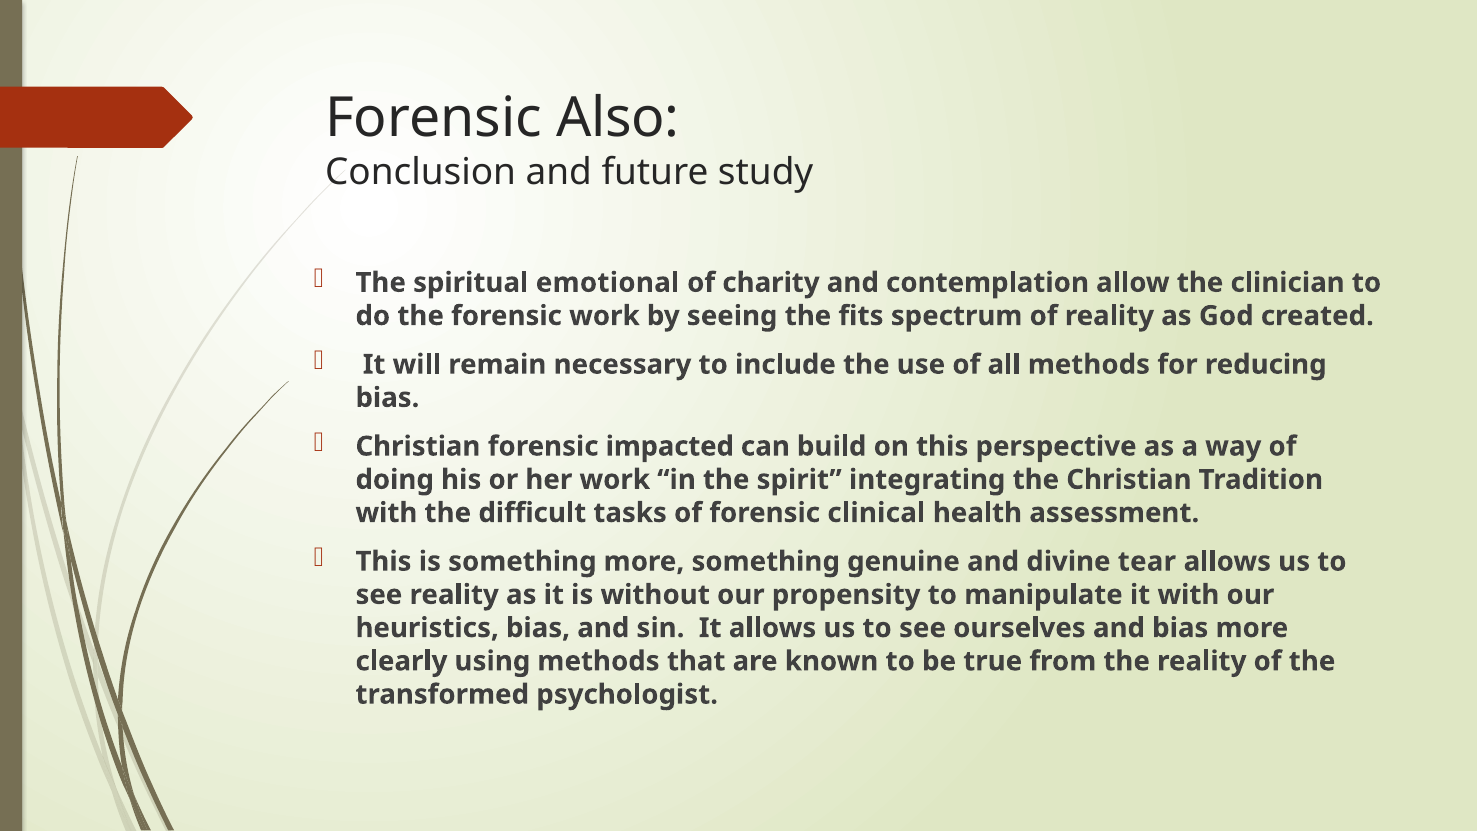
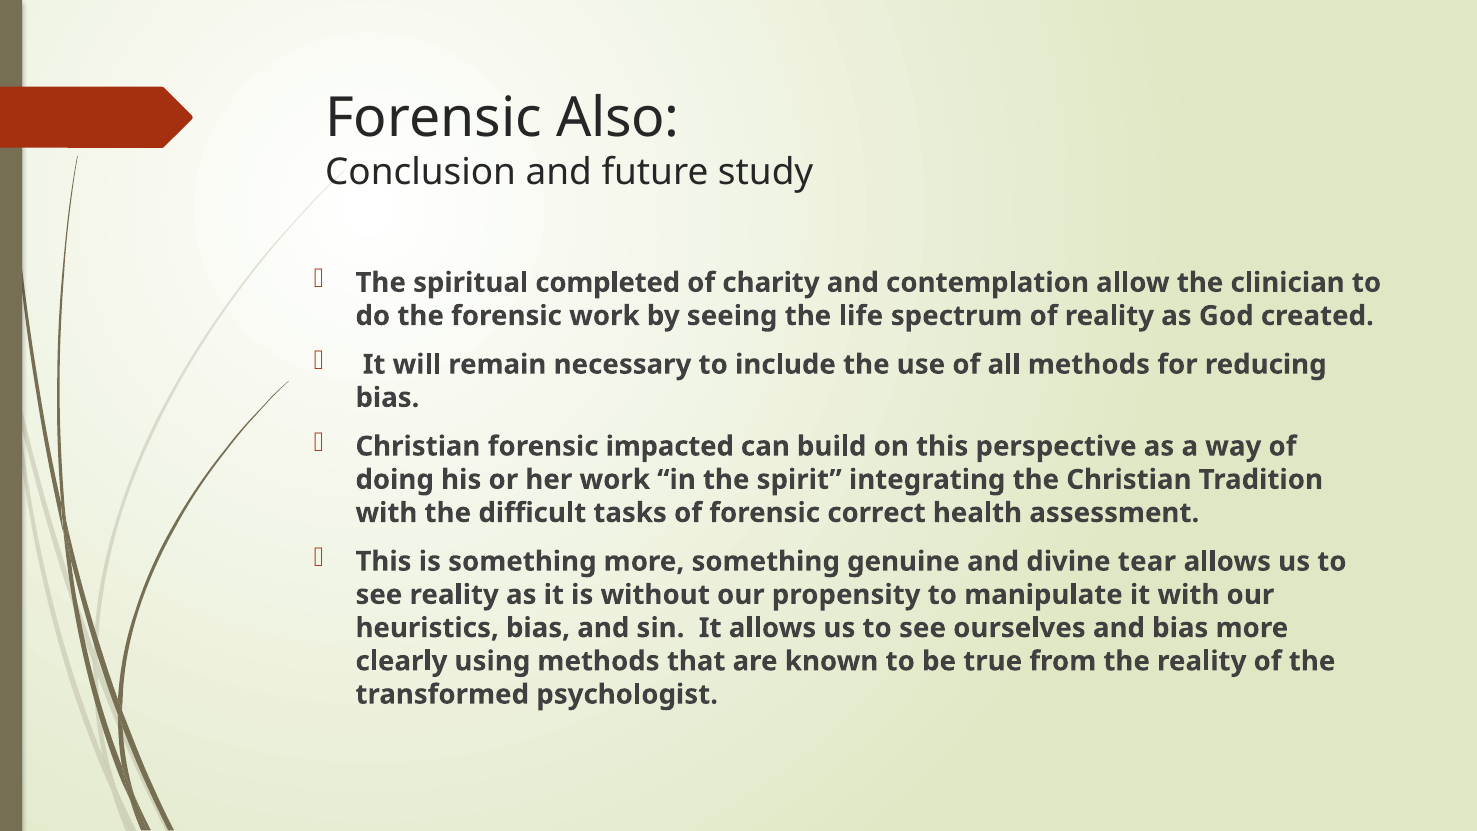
emotional: emotional -> completed
fits: fits -> life
clinical: clinical -> correct
